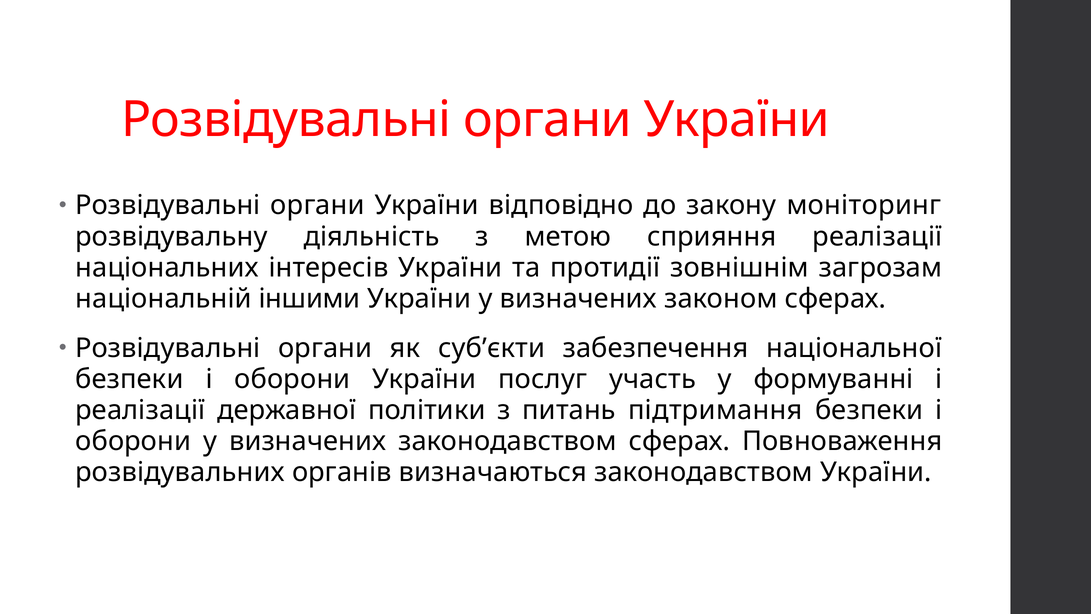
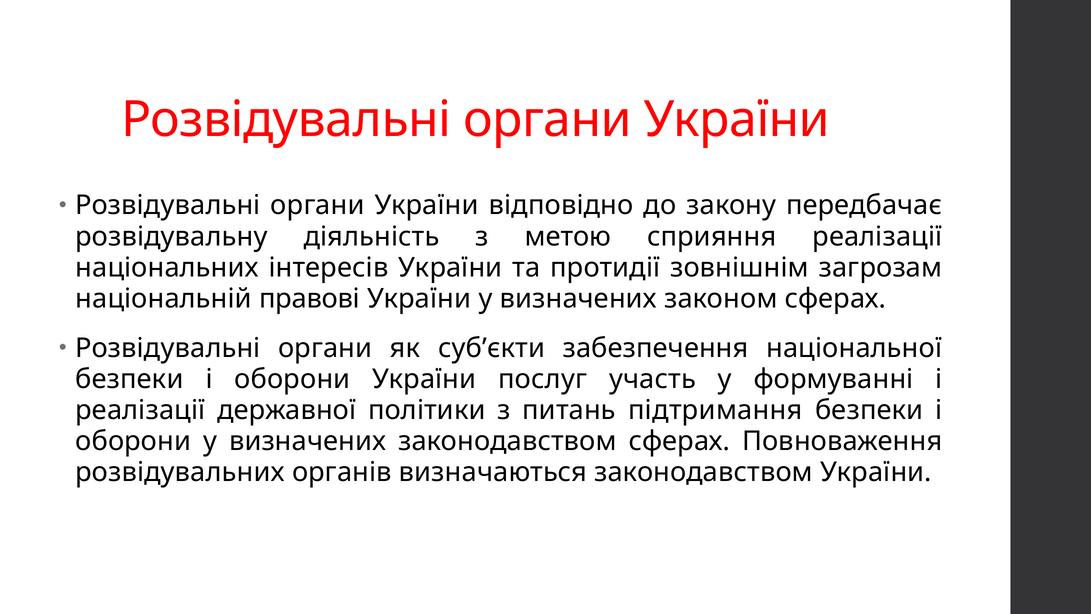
моніторинг: моніторинг -> передбачає
іншими: іншими -> правові
